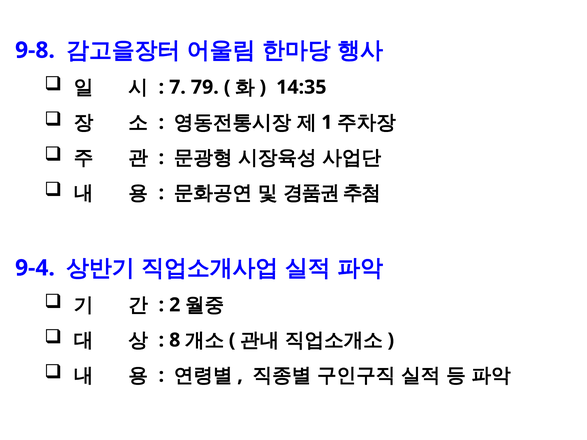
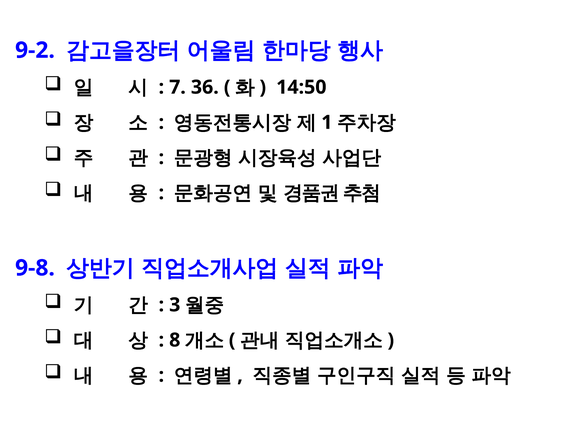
9-8: 9-8 -> 9-2
79: 79 -> 36
14:35: 14:35 -> 14:50
9-4: 9-4 -> 9-8
2: 2 -> 3
